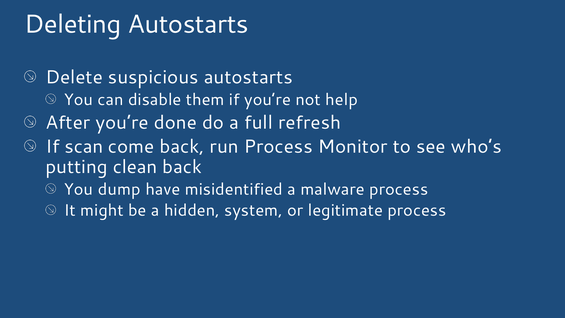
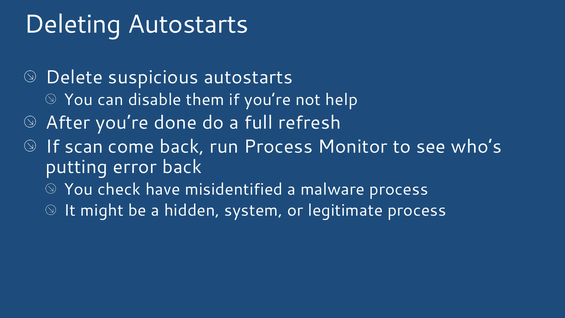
clean: clean -> error
dump: dump -> check
